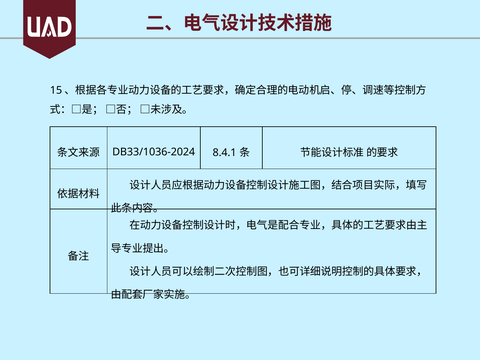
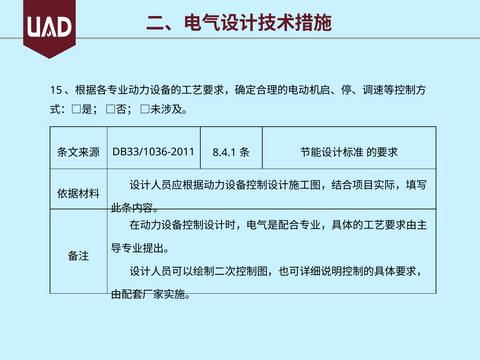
DB33/1036-2024: DB33/1036-2024 -> DB33/1036-2011
